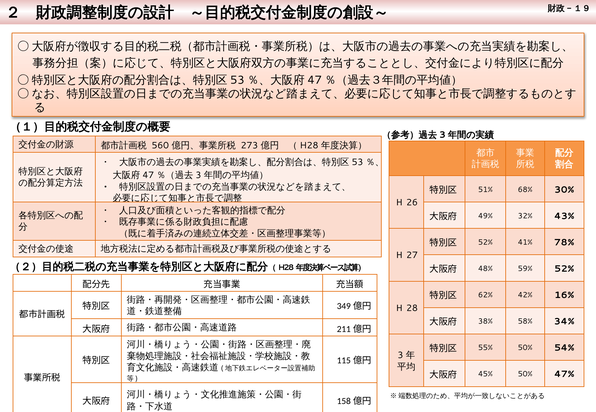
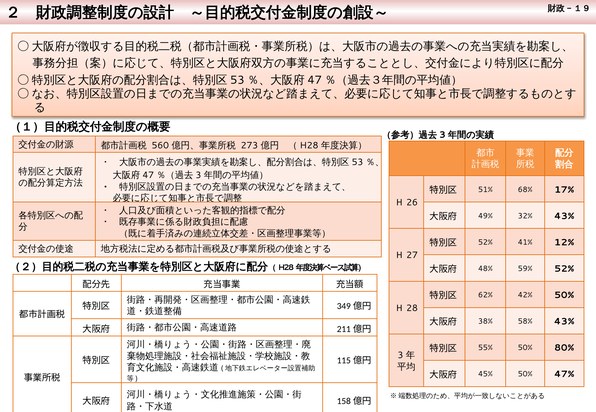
30%: 30% -> 17%
78%: 78% -> 12%
42% 16%: 16% -> 50%
58% 34%: 34% -> 43%
54%: 54% -> 80%
